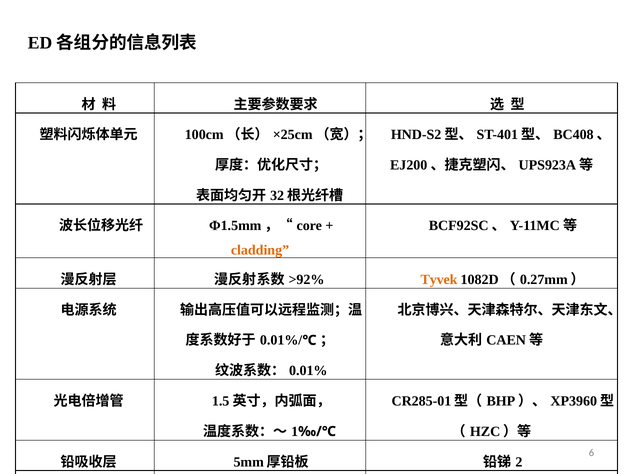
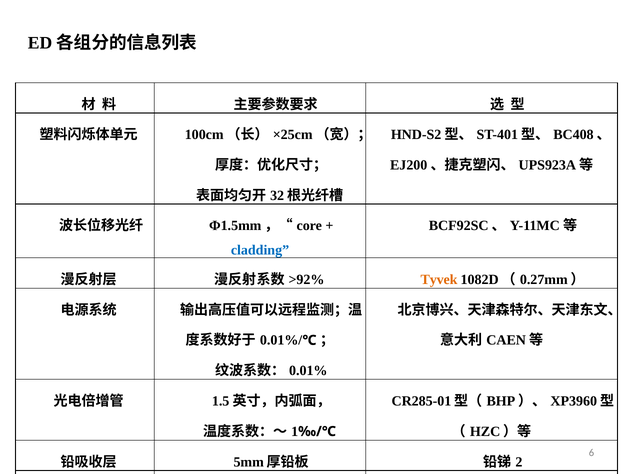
cladding colour: orange -> blue
